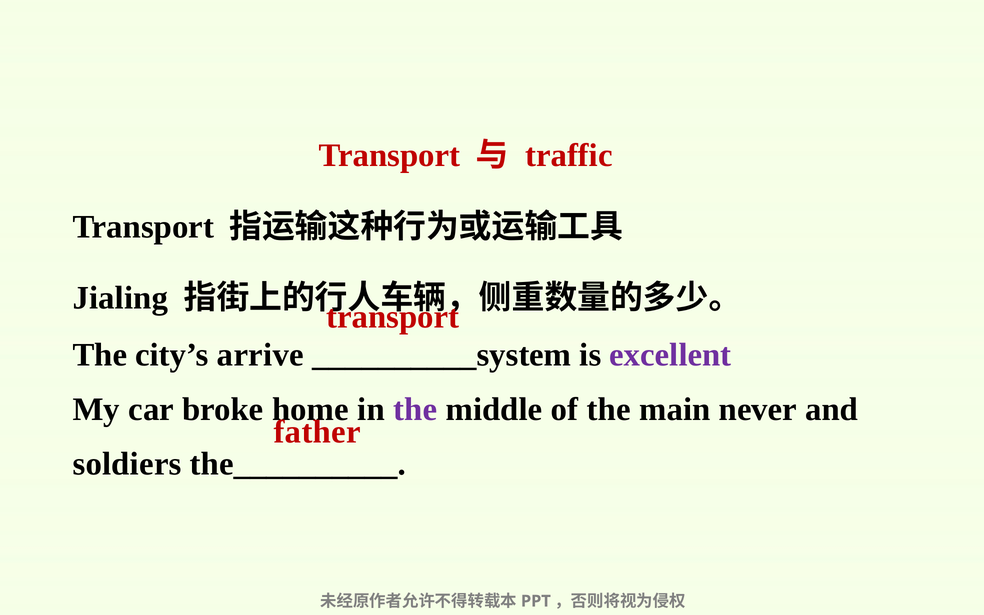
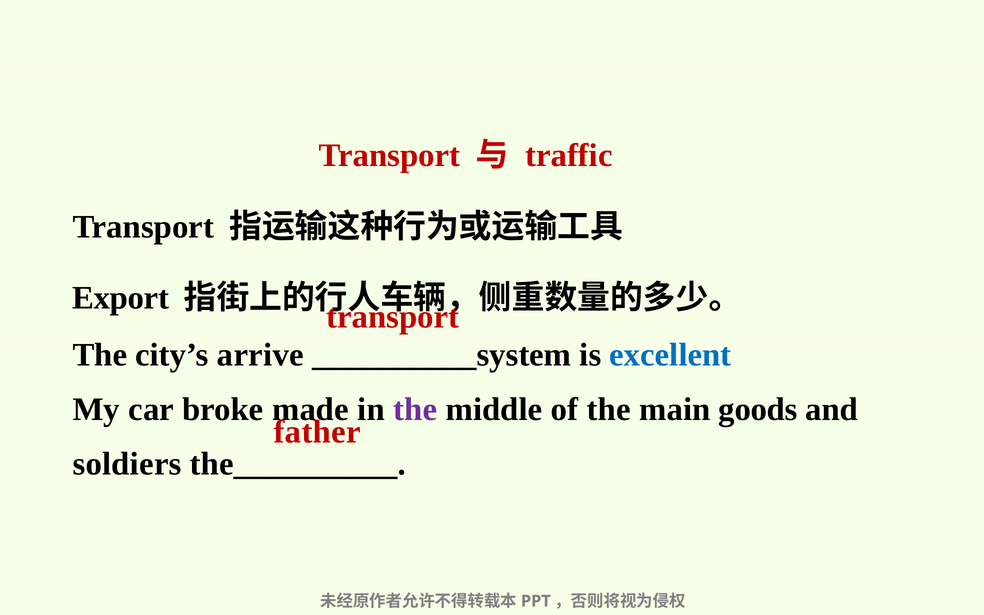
Jialing: Jialing -> Export
excellent colour: purple -> blue
home: home -> made
never: never -> goods
